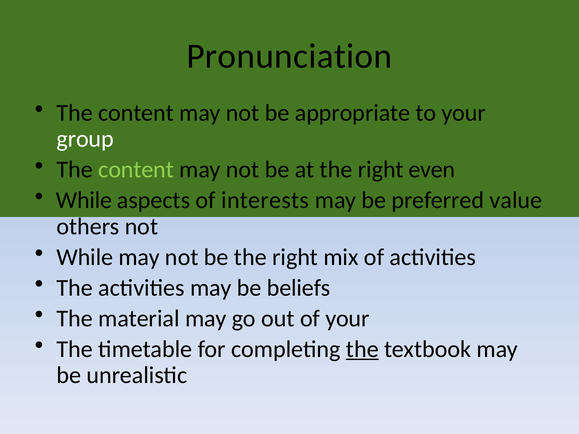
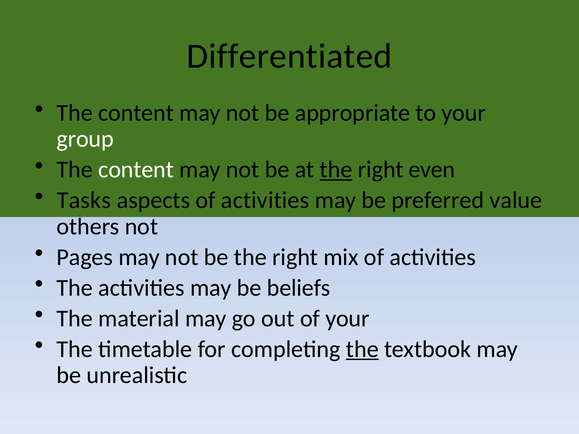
Pronunciation: Pronunciation -> Differentiated
content at (136, 170) colour: light green -> white
the at (336, 170) underline: none -> present
While at (84, 200): While -> Tasks
aspects of interests: interests -> activities
While at (85, 257): While -> Pages
